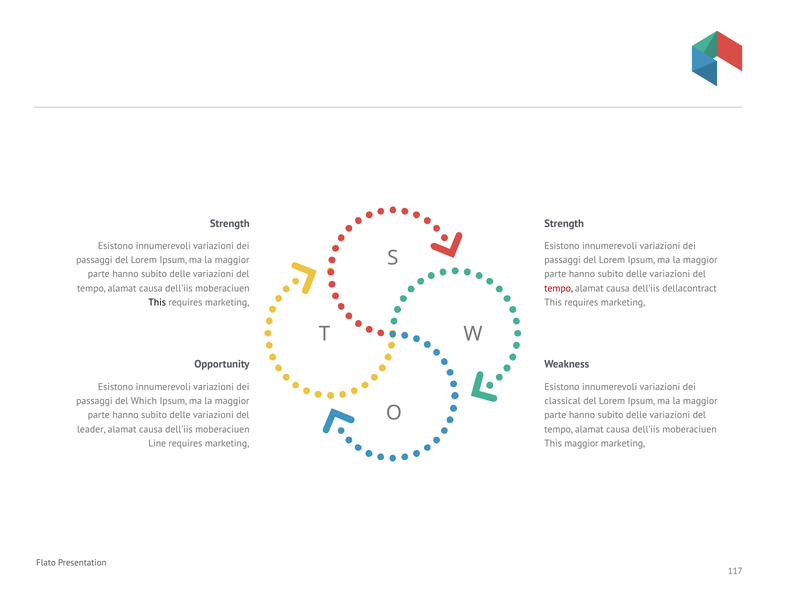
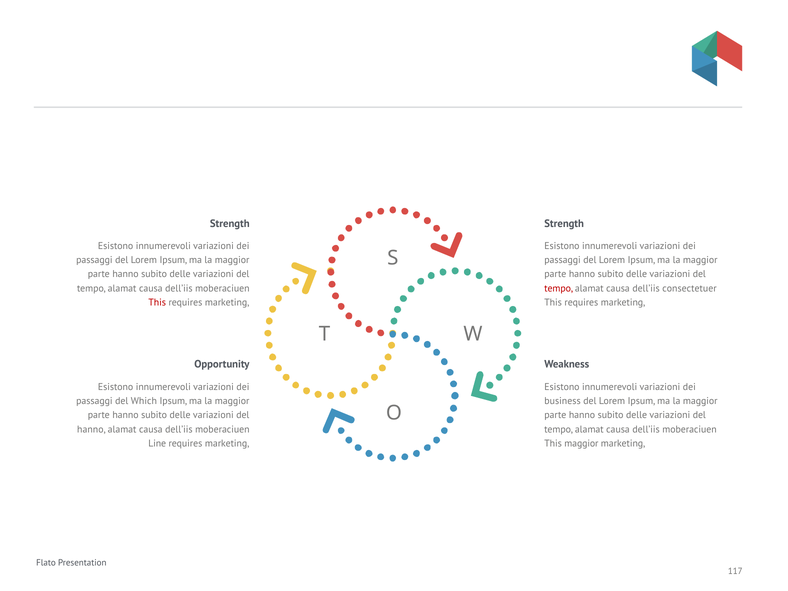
dellacontract: dellacontract -> consectetuer
This at (157, 303) colour: black -> red
classical: classical -> business
leader at (91, 429): leader -> hanno
